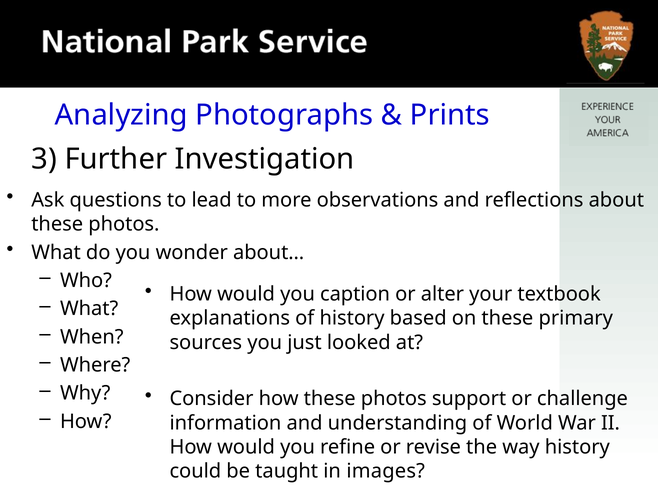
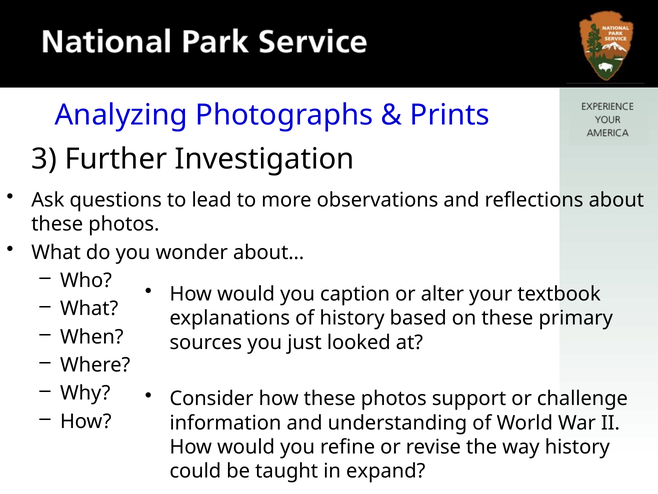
images: images -> expand
